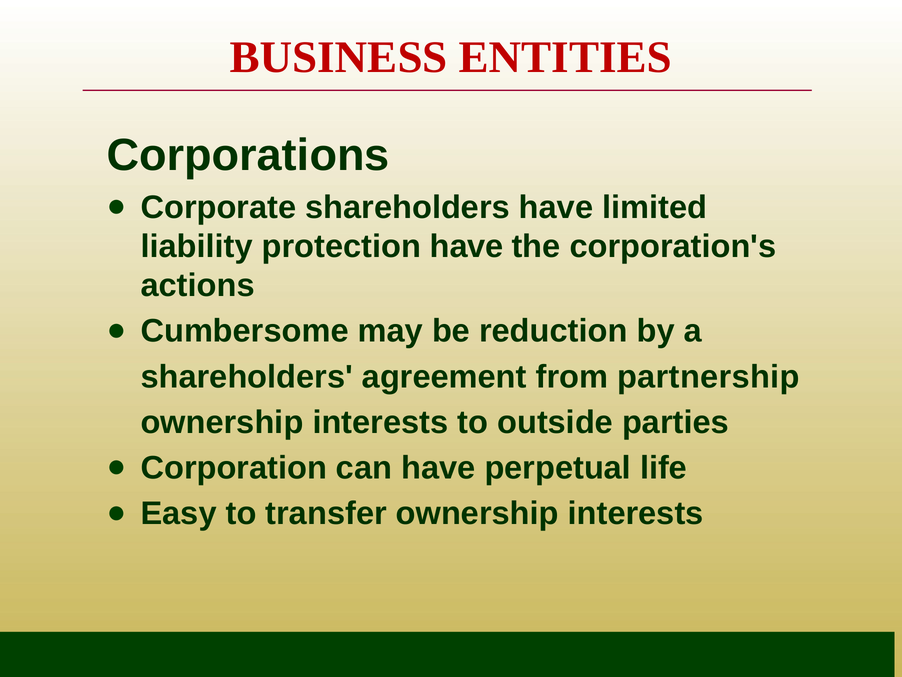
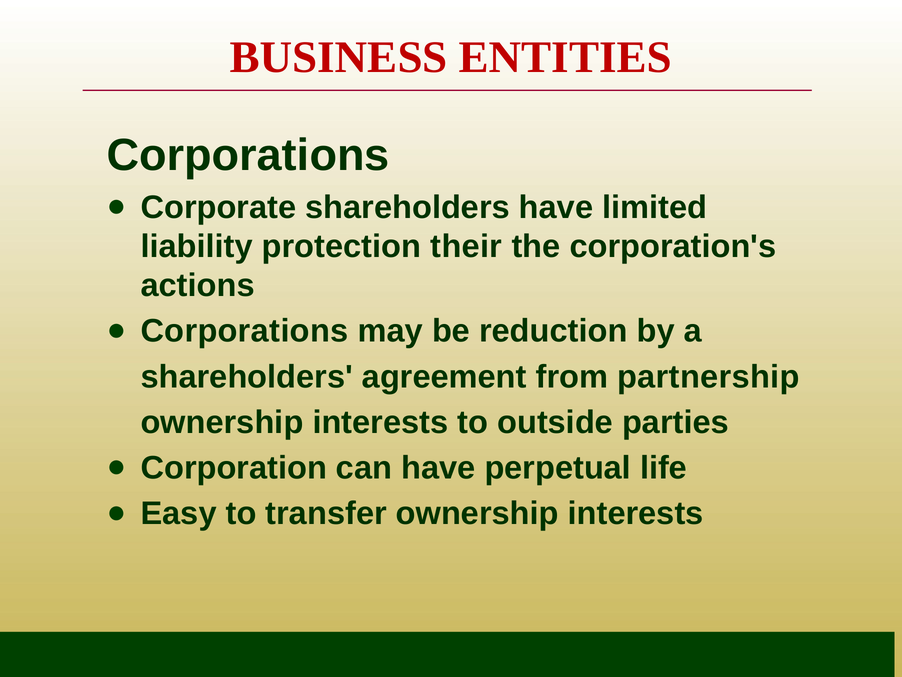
protection have: have -> their
Cumbersome at (245, 331): Cumbersome -> Corporations
